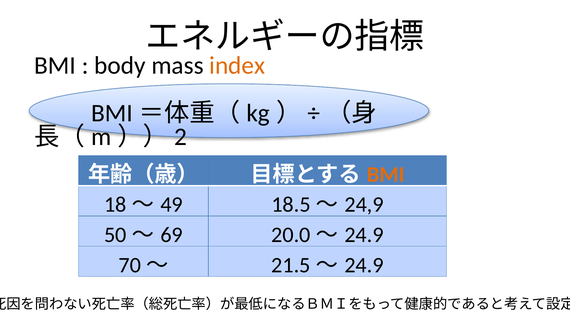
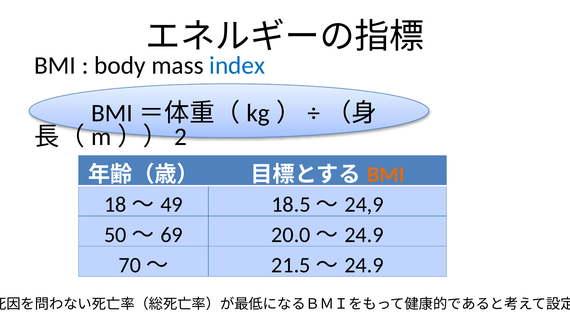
index colour: orange -> blue
